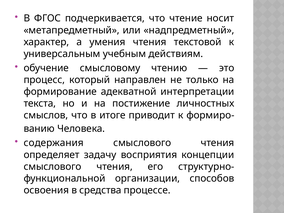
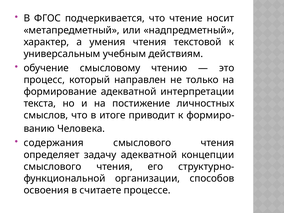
задачу восприятия: восприятия -> адекватной
средства: средства -> считаете
